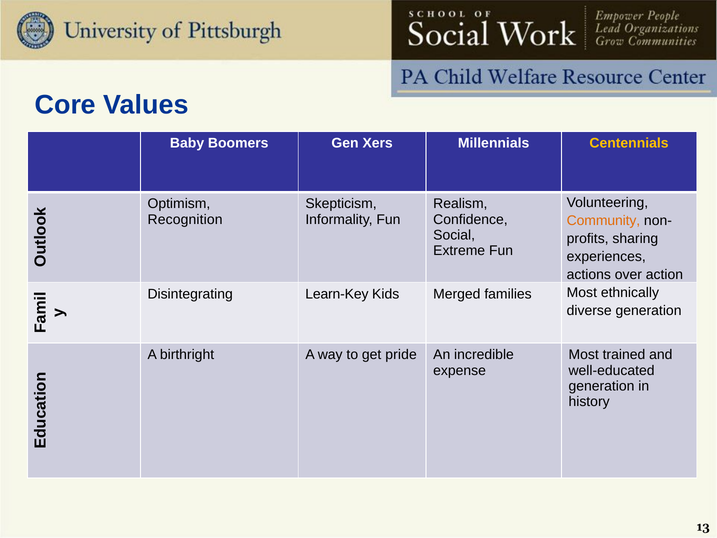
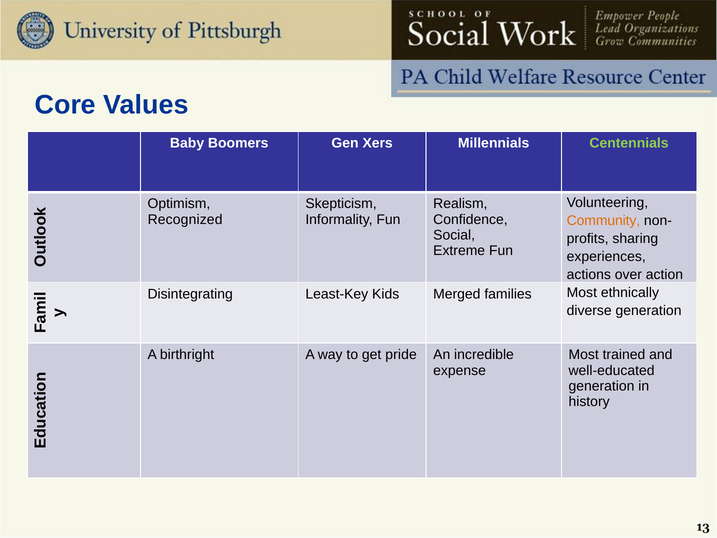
Centennials colour: yellow -> light green
Recognition: Recognition -> Recognized
Learn-Key: Learn-Key -> Least-Key
